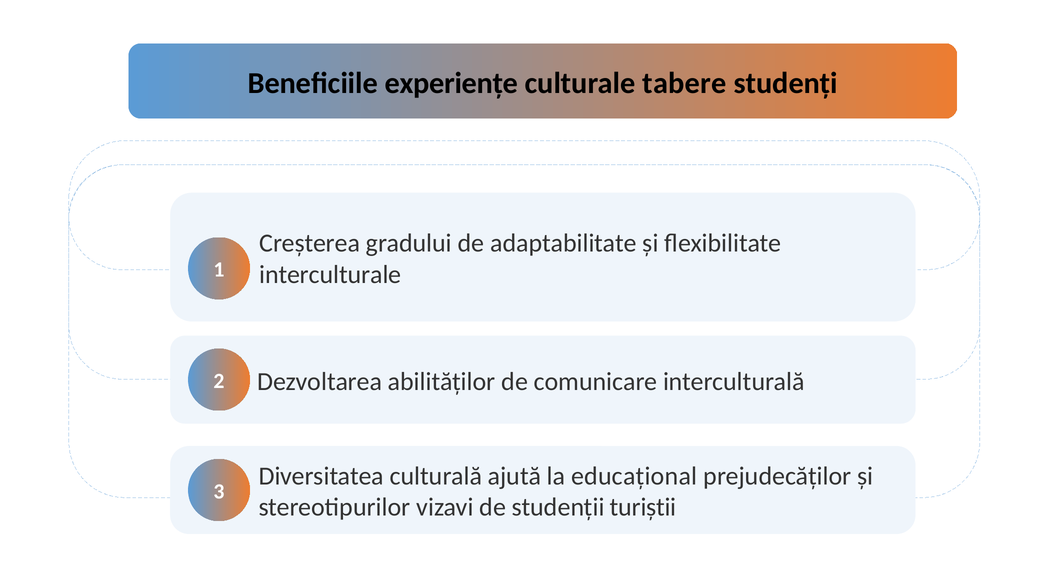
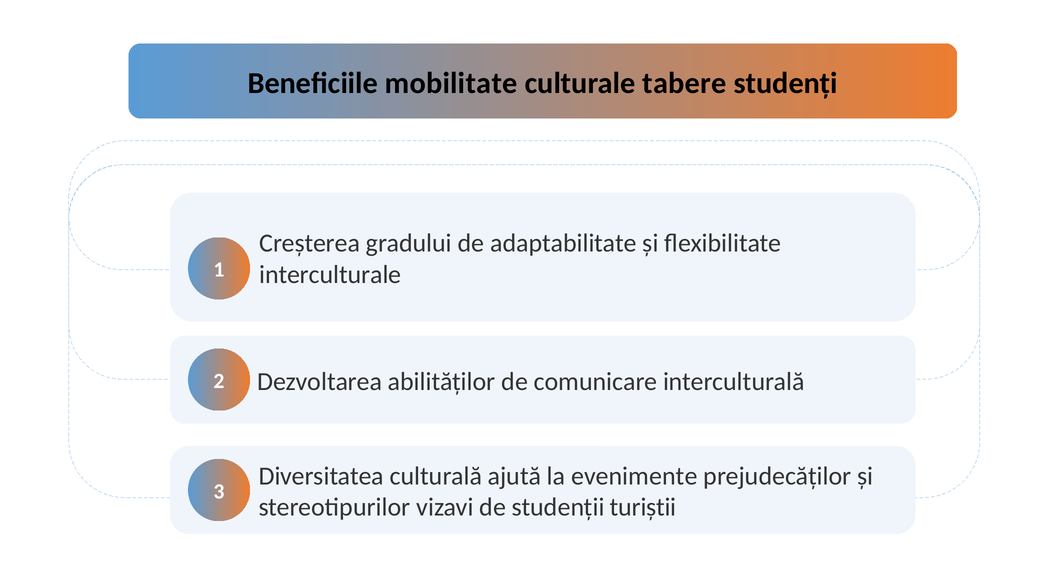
experiențe: experiențe -> mobilitate
educațional: educațional -> evenimente
